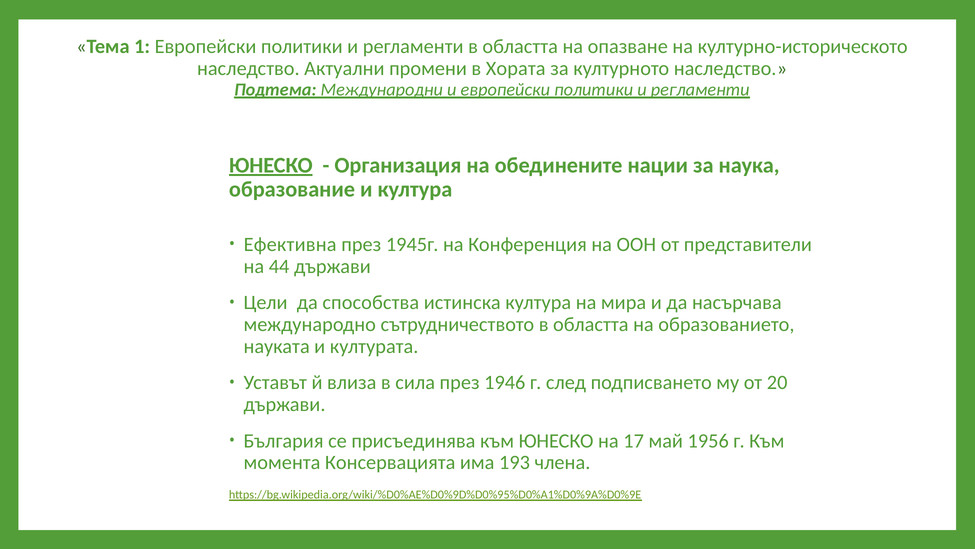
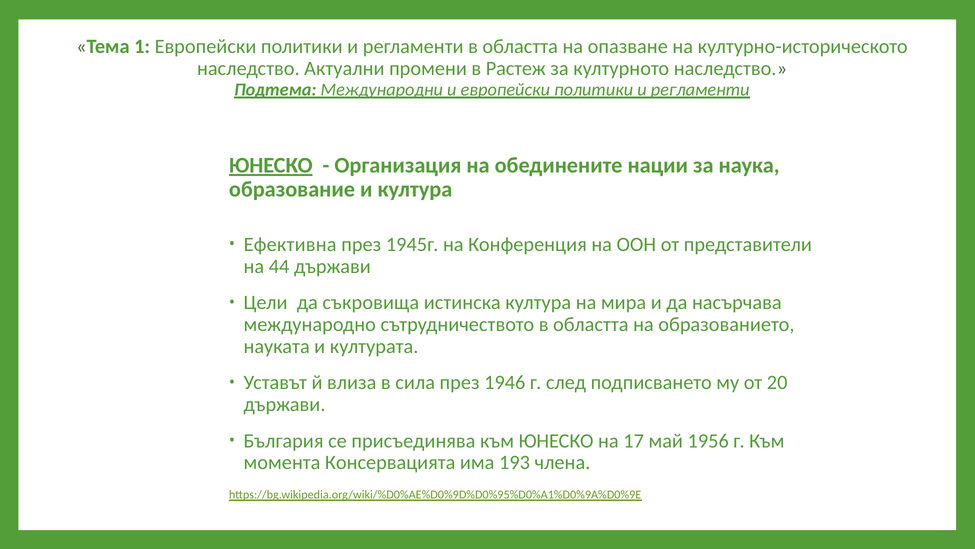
Хората: Хората -> Растеж
способства: способства -> съкровища
